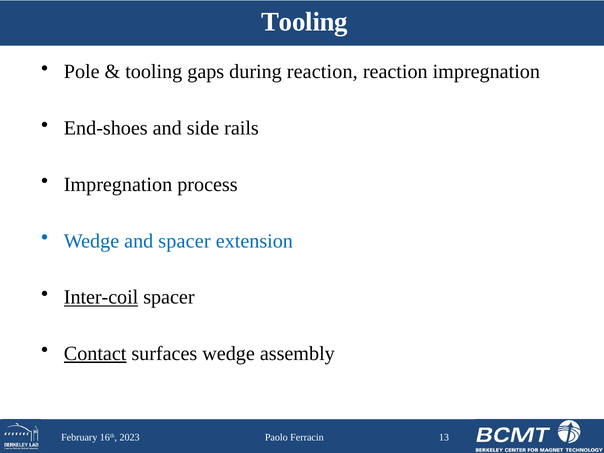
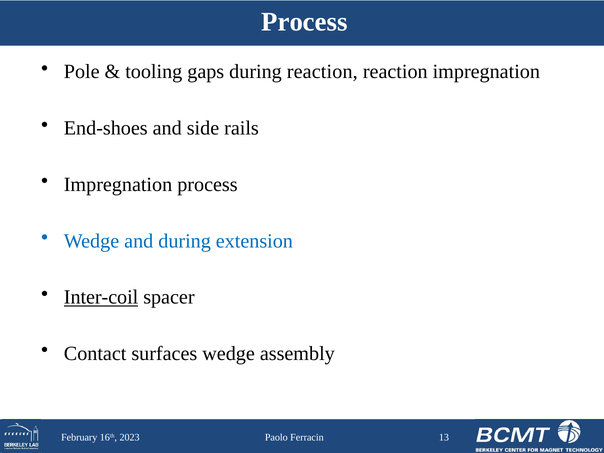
Tooling at (305, 22): Tooling -> Process
and spacer: spacer -> during
Contact underline: present -> none
